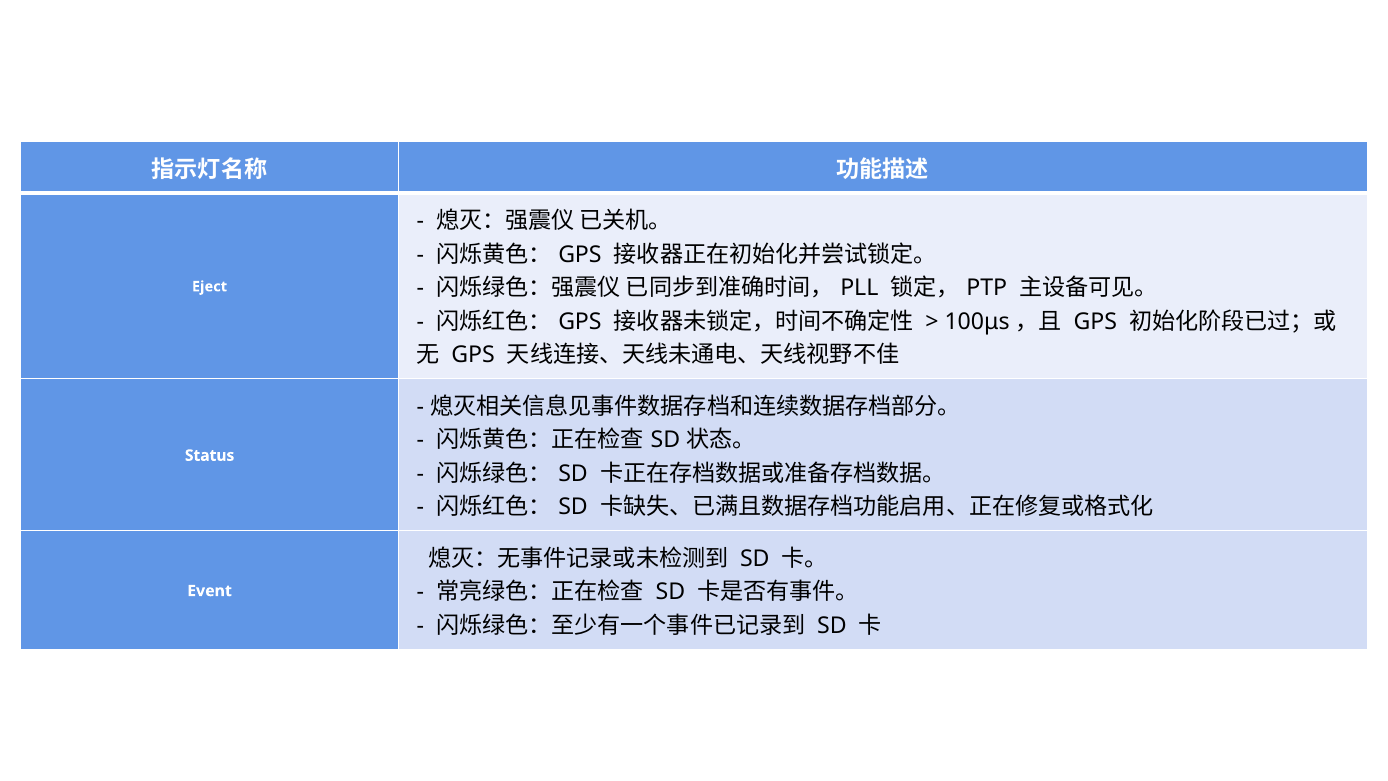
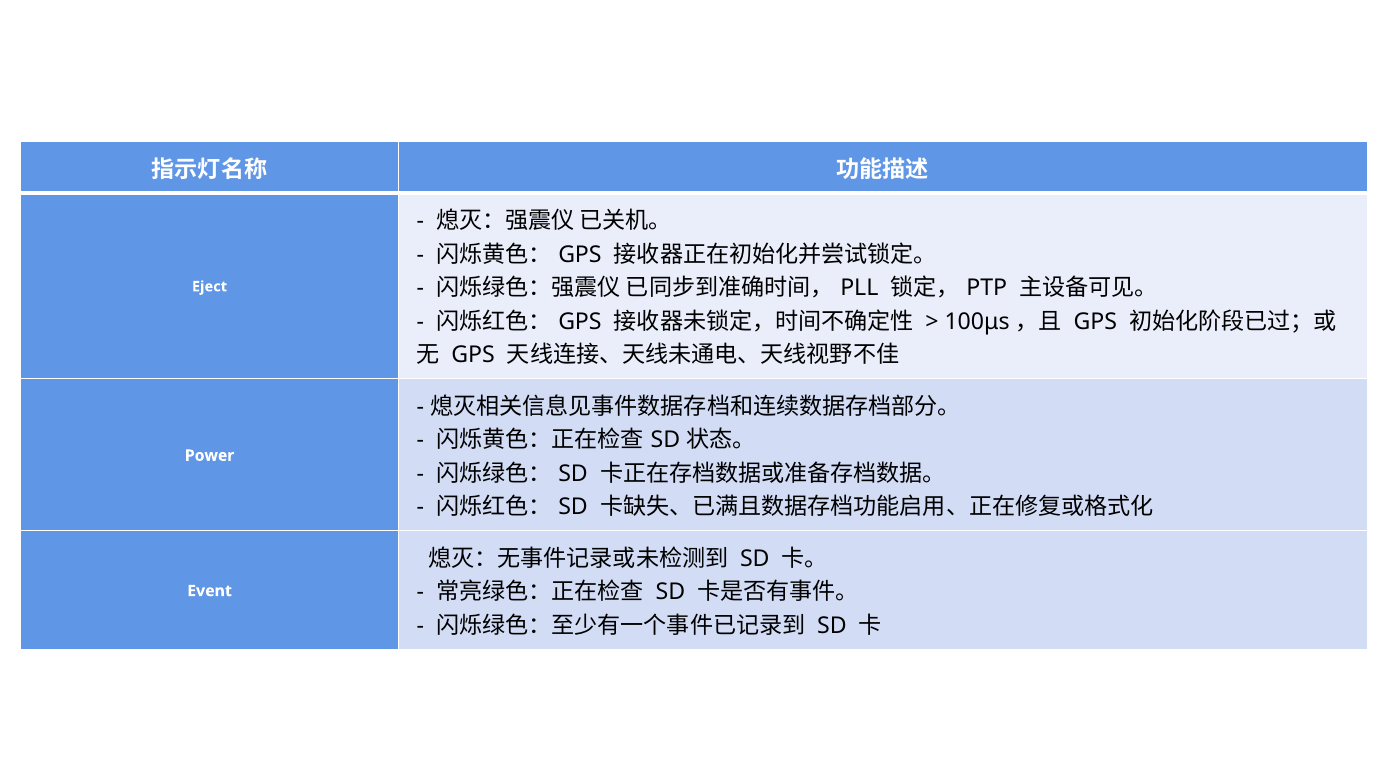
Status: Status -> Power
